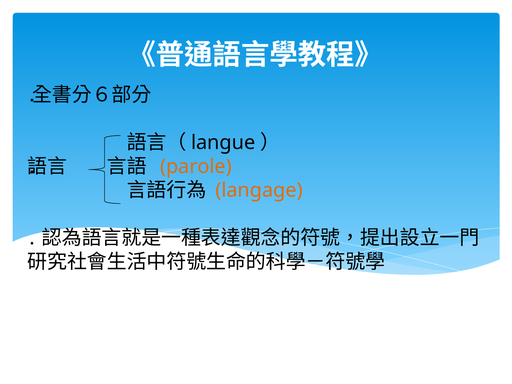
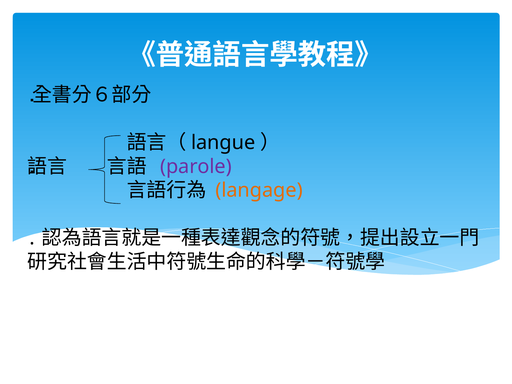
parole colour: orange -> purple
